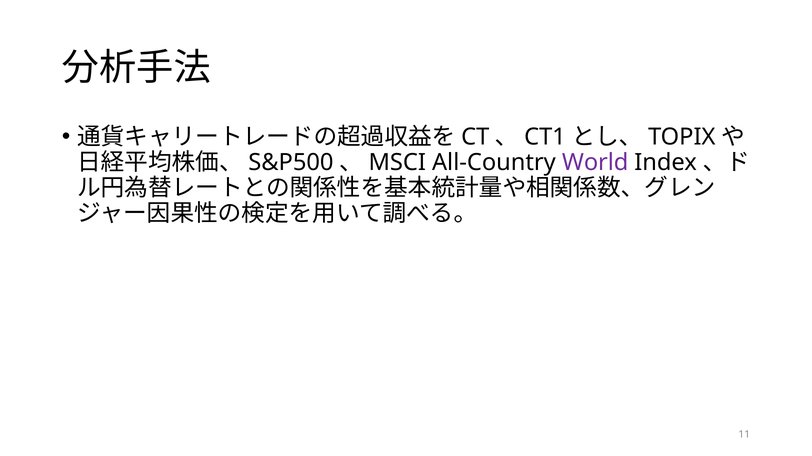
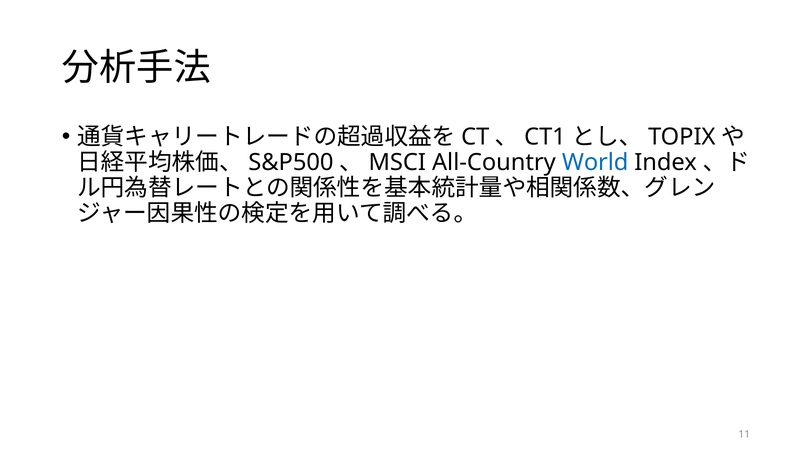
World colour: purple -> blue
